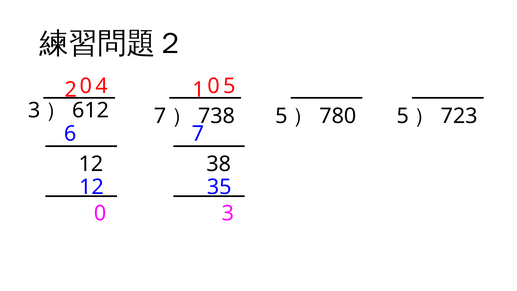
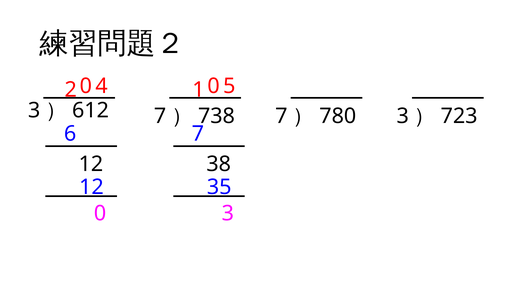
5 at (281, 116): 5 -> 7
5 at (403, 116): 5 -> 3
